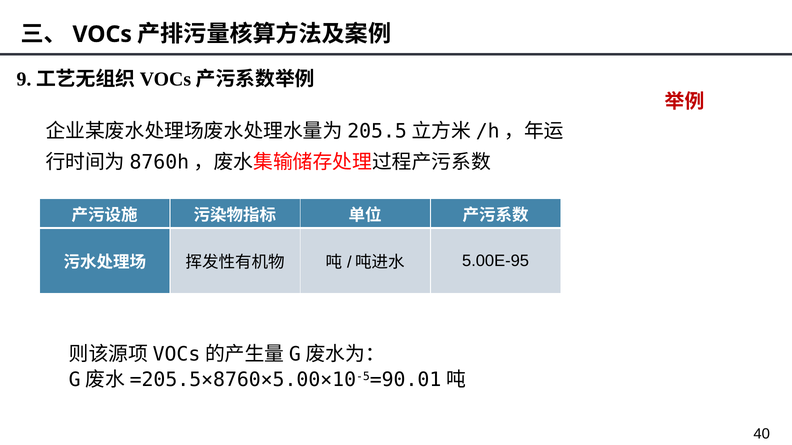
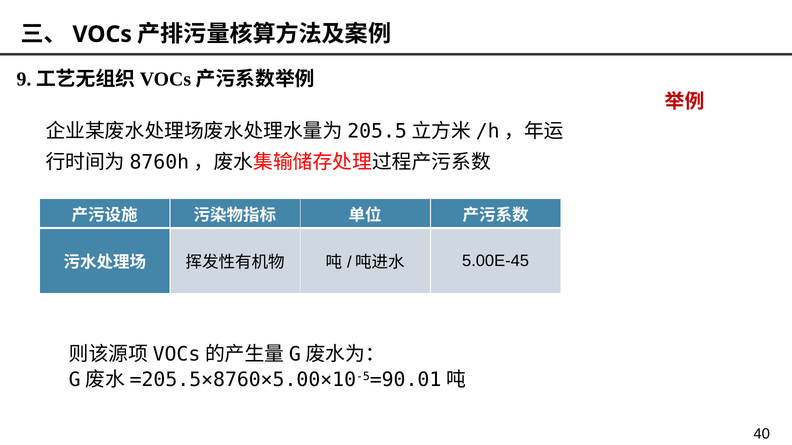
5.00E-95: 5.00E-95 -> 5.00E-45
